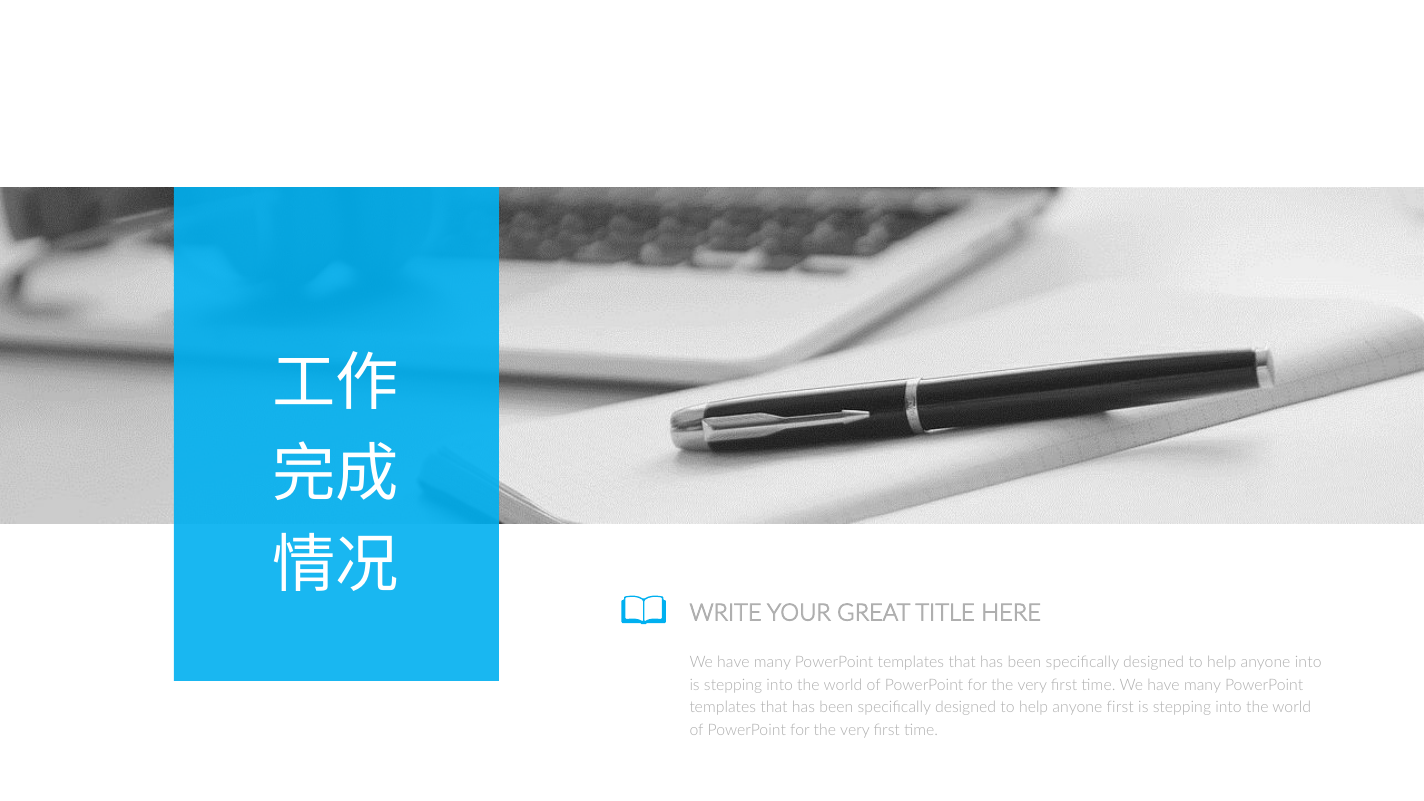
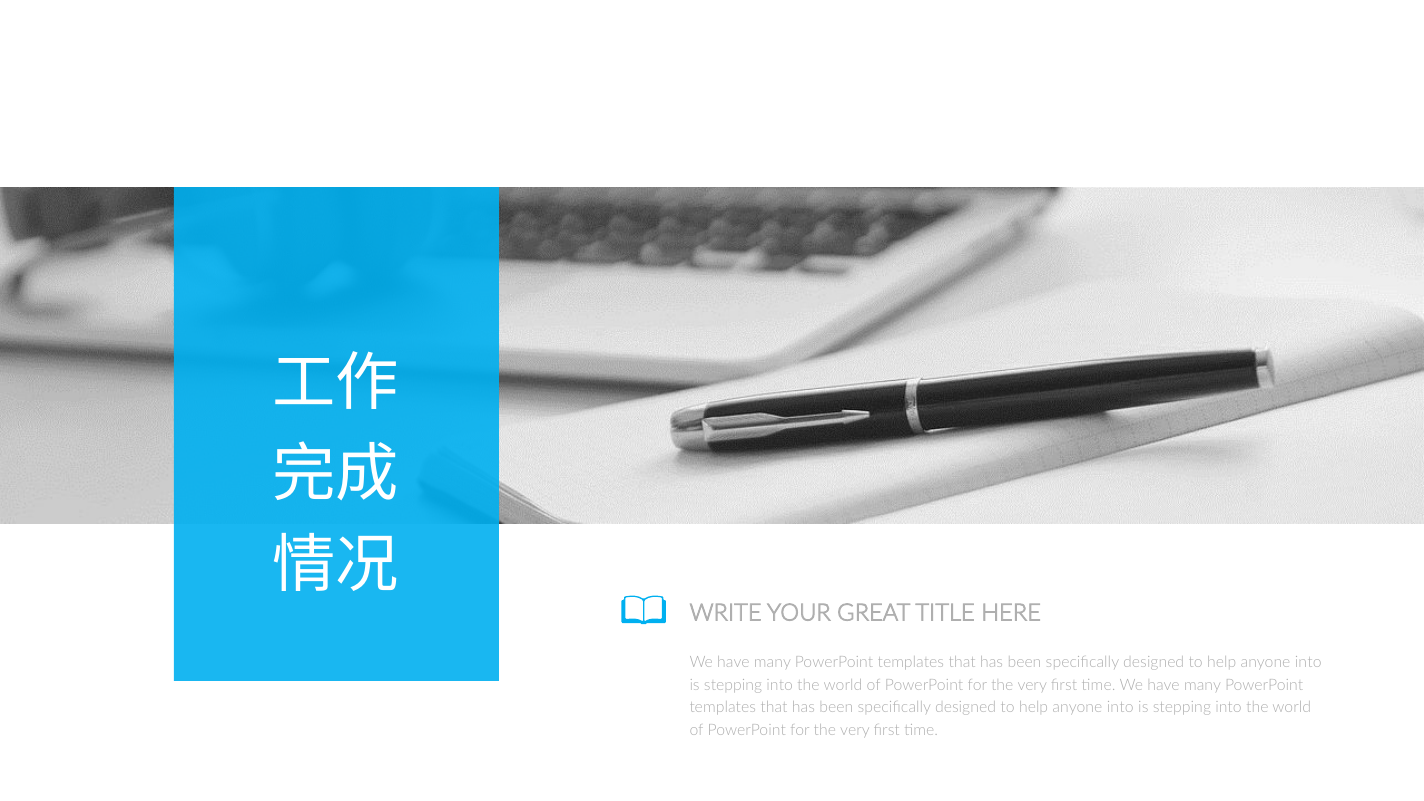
first at (1120, 708): first -> into
